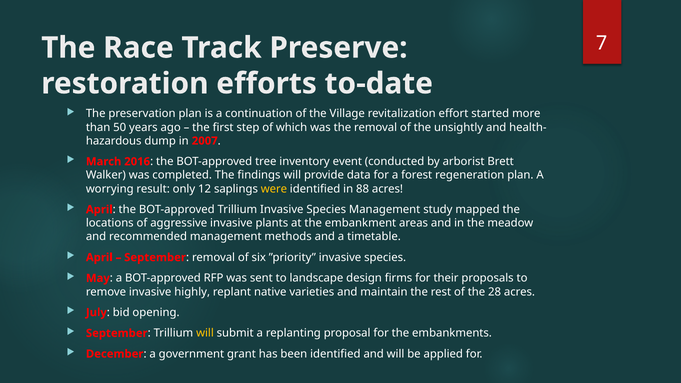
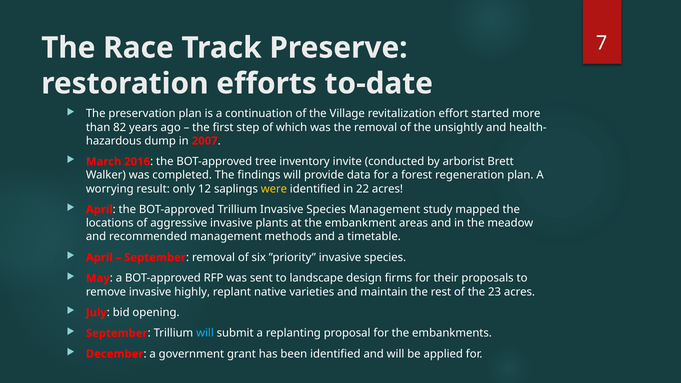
50: 50 -> 82
event: event -> invite
88: 88 -> 22
28: 28 -> 23
will at (205, 333) colour: yellow -> light blue
